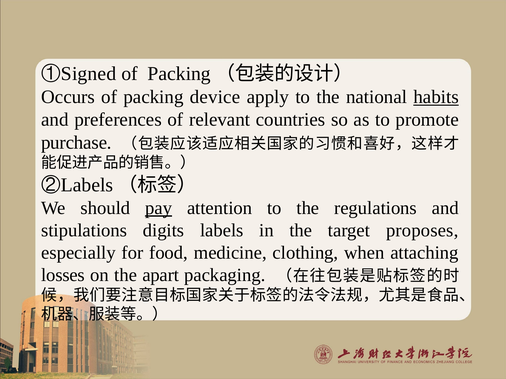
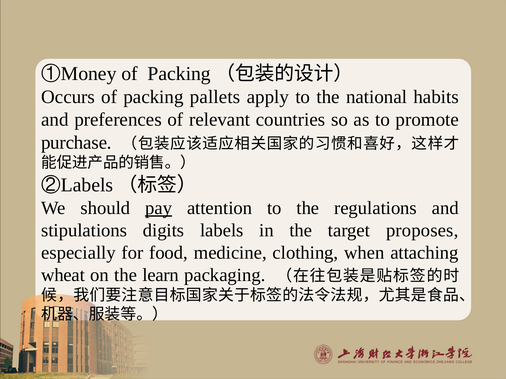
Signed: Signed -> Money
device: device -> pallets
habits underline: present -> none
losses: losses -> wheat
apart: apart -> learn
